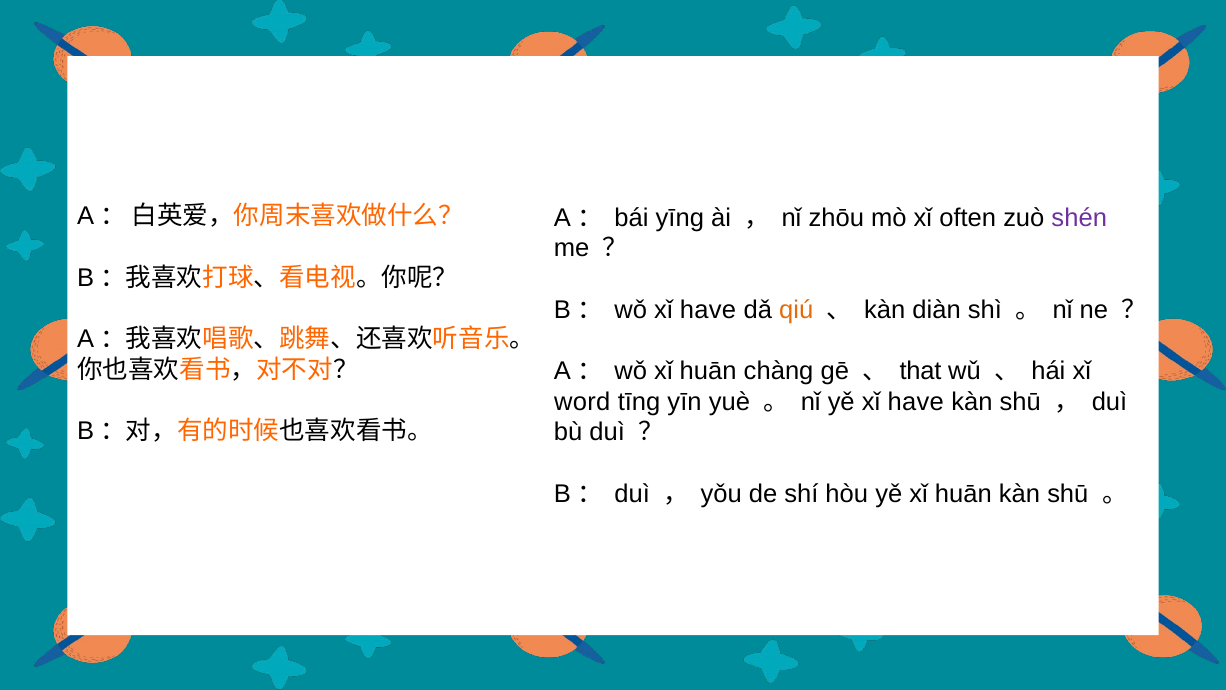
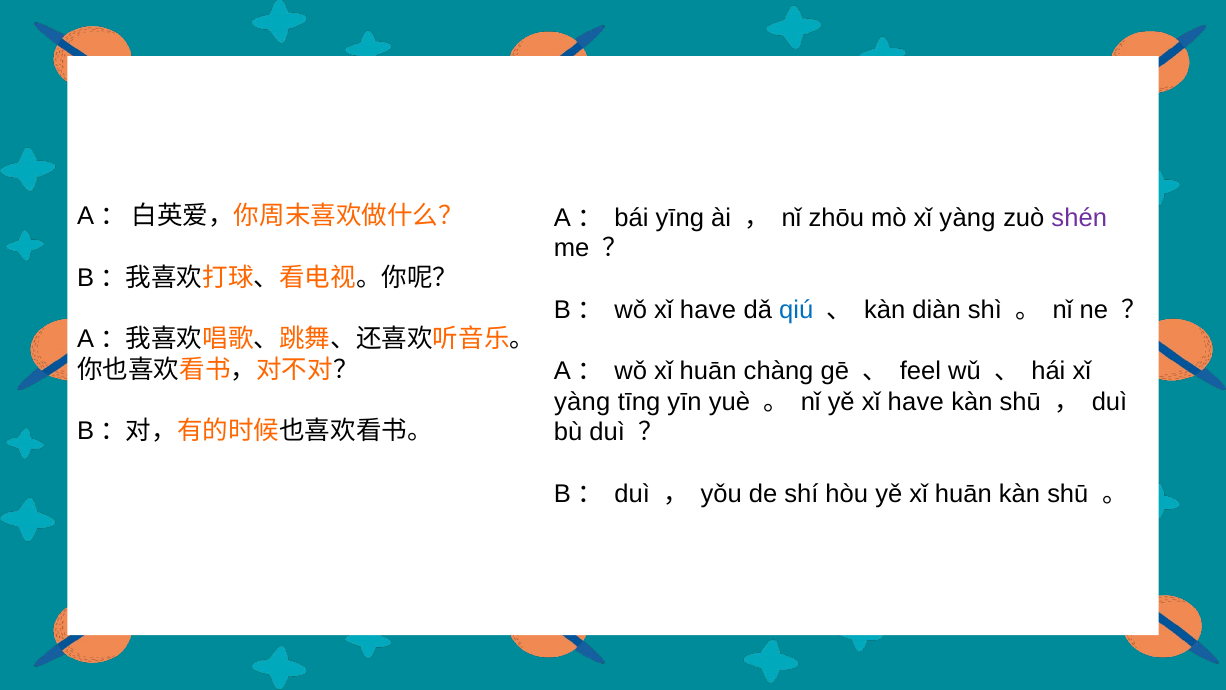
mò xǐ often: often -> yàng
qiú colour: orange -> blue
that: that -> feel
word at (582, 401): word -> yàng
